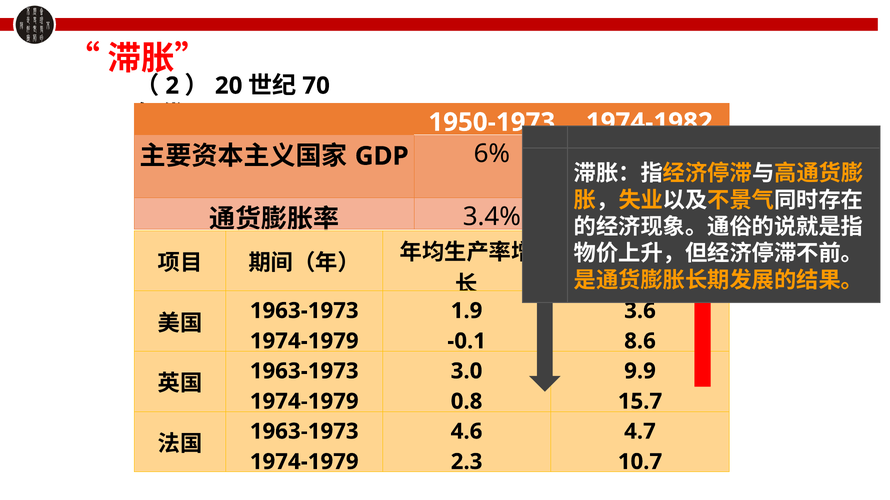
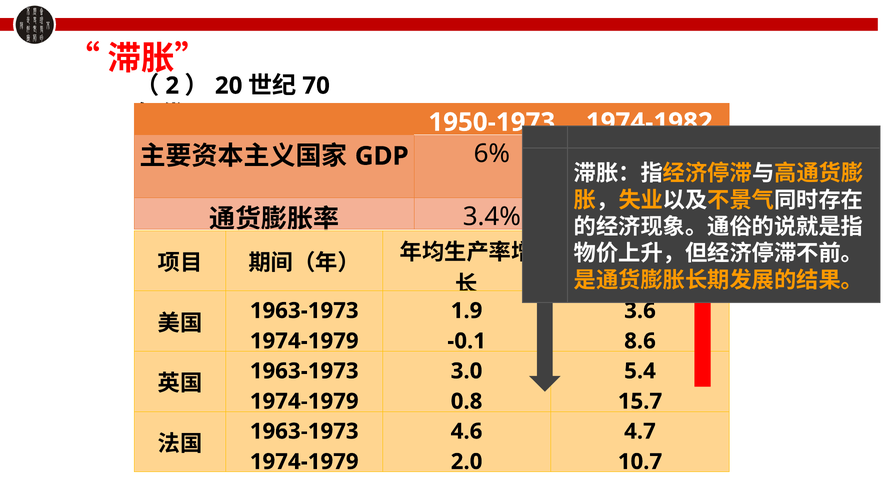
9.9: 9.9 -> 5.4
2.3: 2.3 -> 2.0
